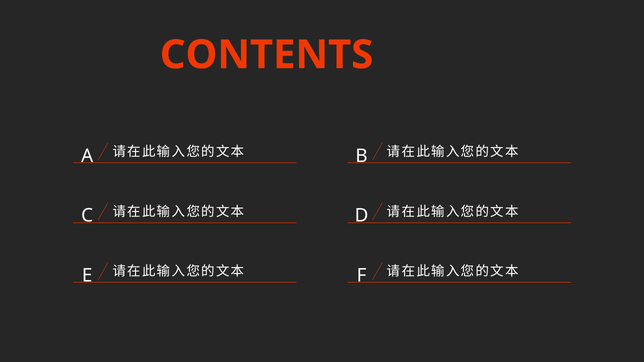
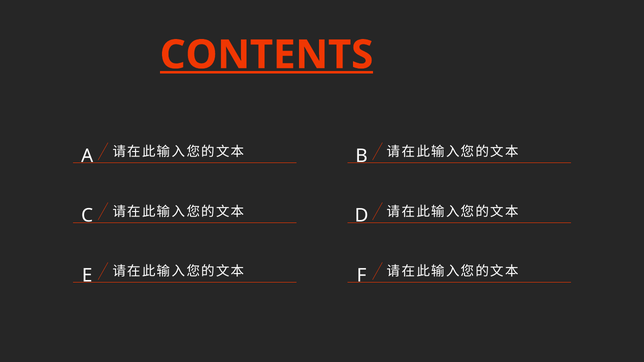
CONTENTS underline: none -> present
